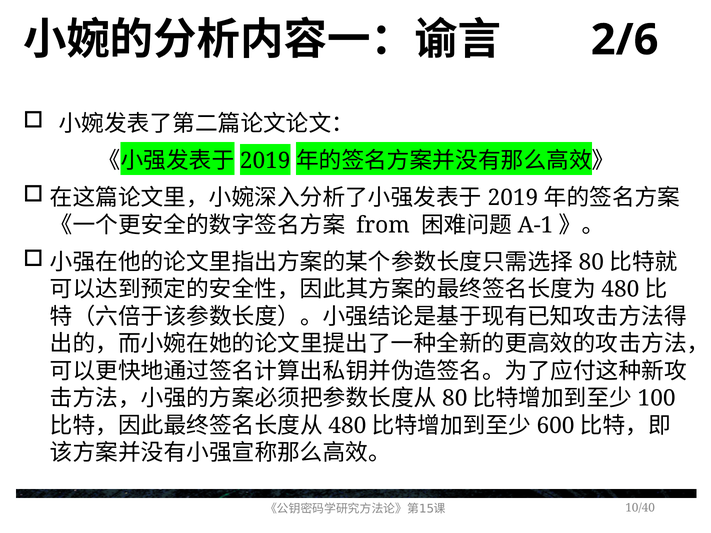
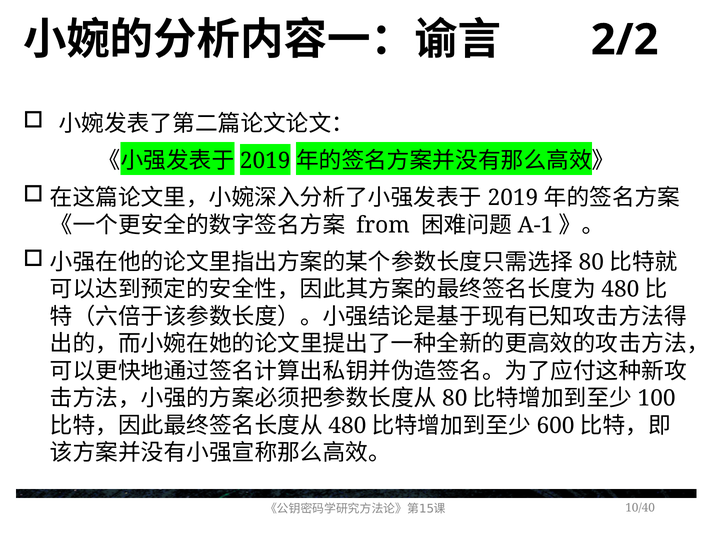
2/6: 2/6 -> 2/2
